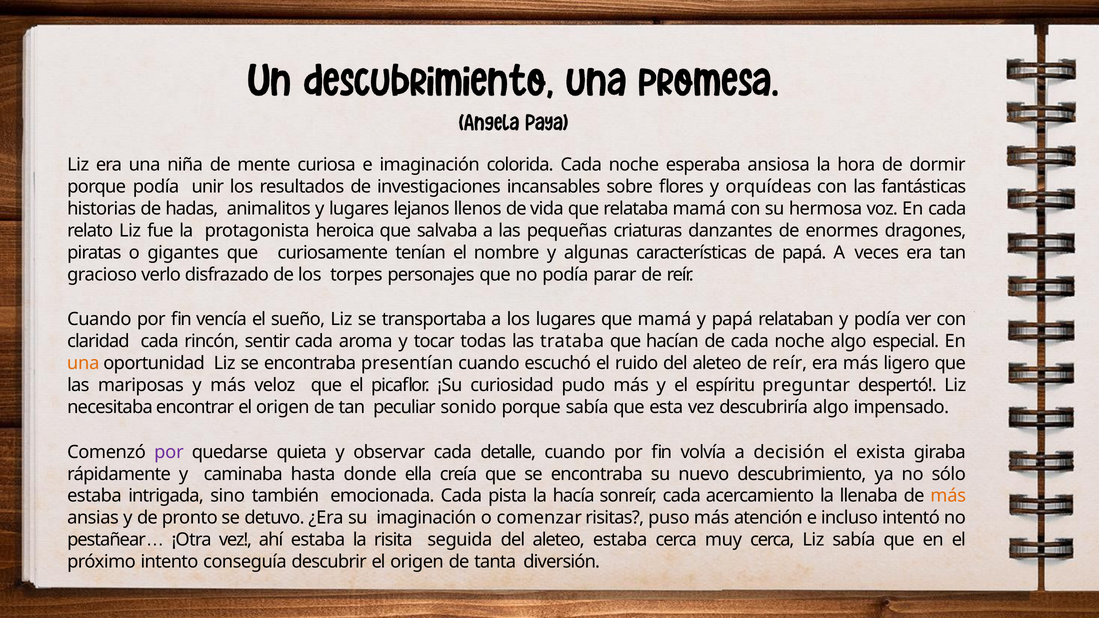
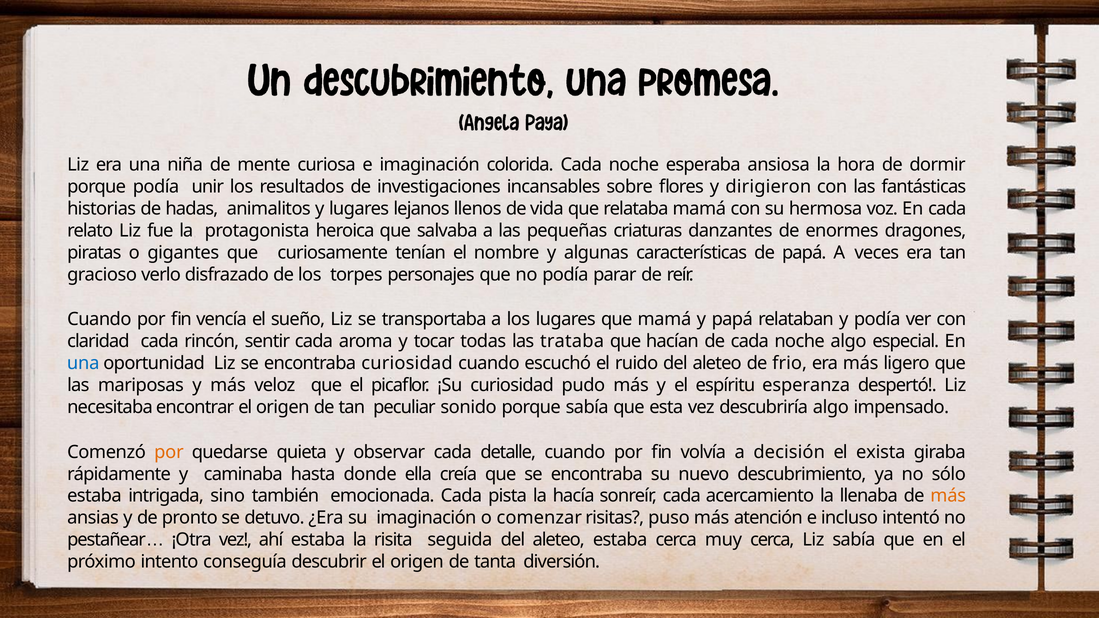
orquídeas: orquídeas -> dirigieron
una at (83, 363) colour: orange -> blue
encontraba presentían: presentían -> curiosidad
aleteo de reír: reír -> frio
preguntar: preguntar -> esperanza
por at (169, 452) colour: purple -> orange
